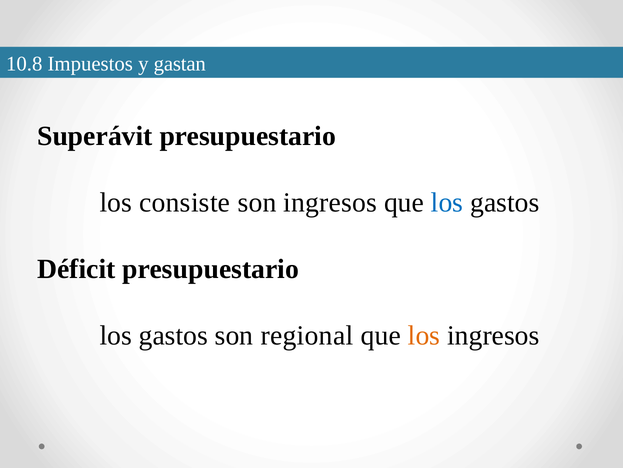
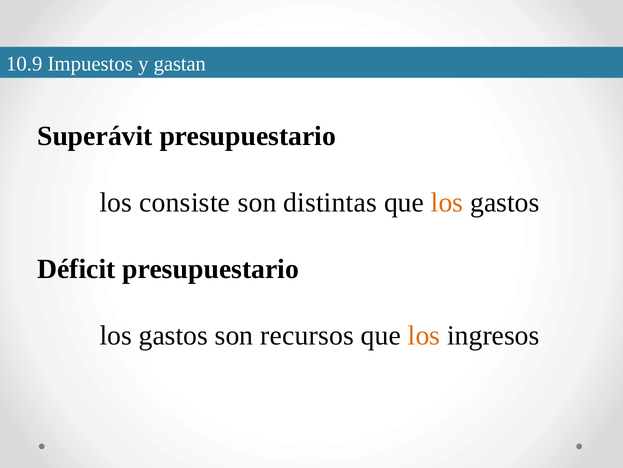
10.8: 10.8 -> 10.9
son ingresos: ingresos -> distintas
los at (447, 202) colour: blue -> orange
regional: regional -> recursos
